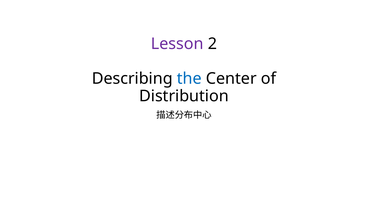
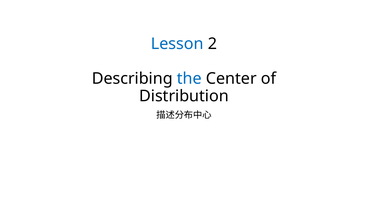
Lesson colour: purple -> blue
